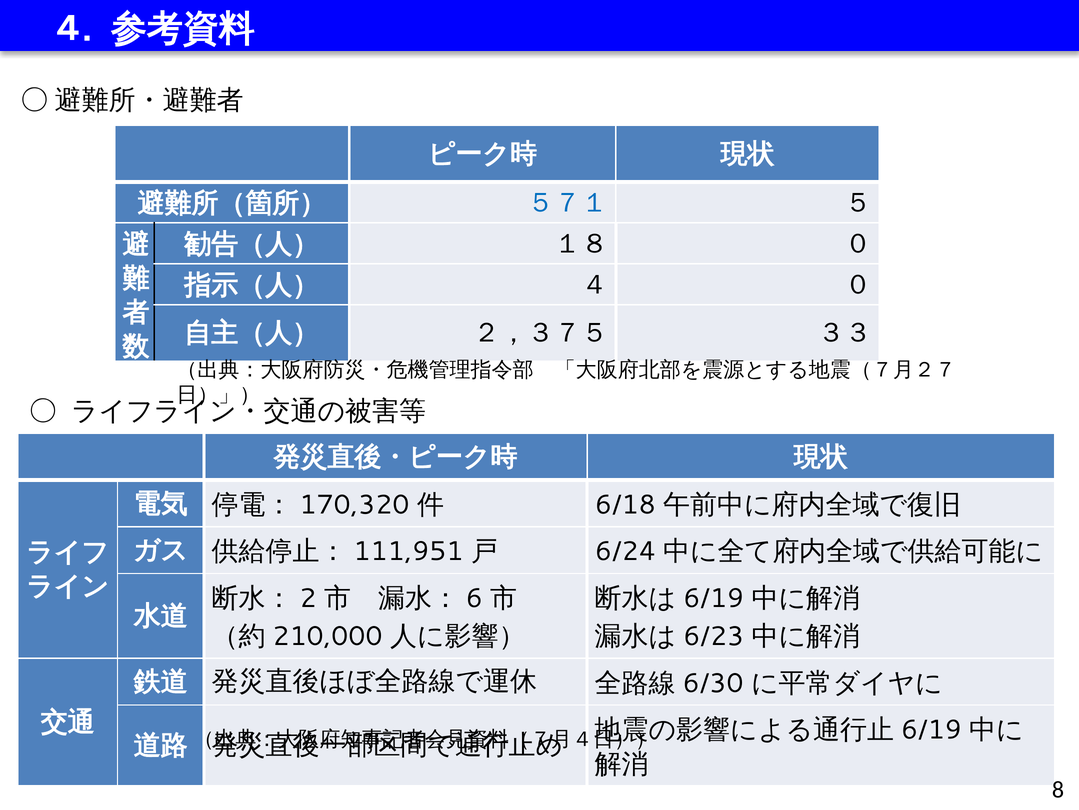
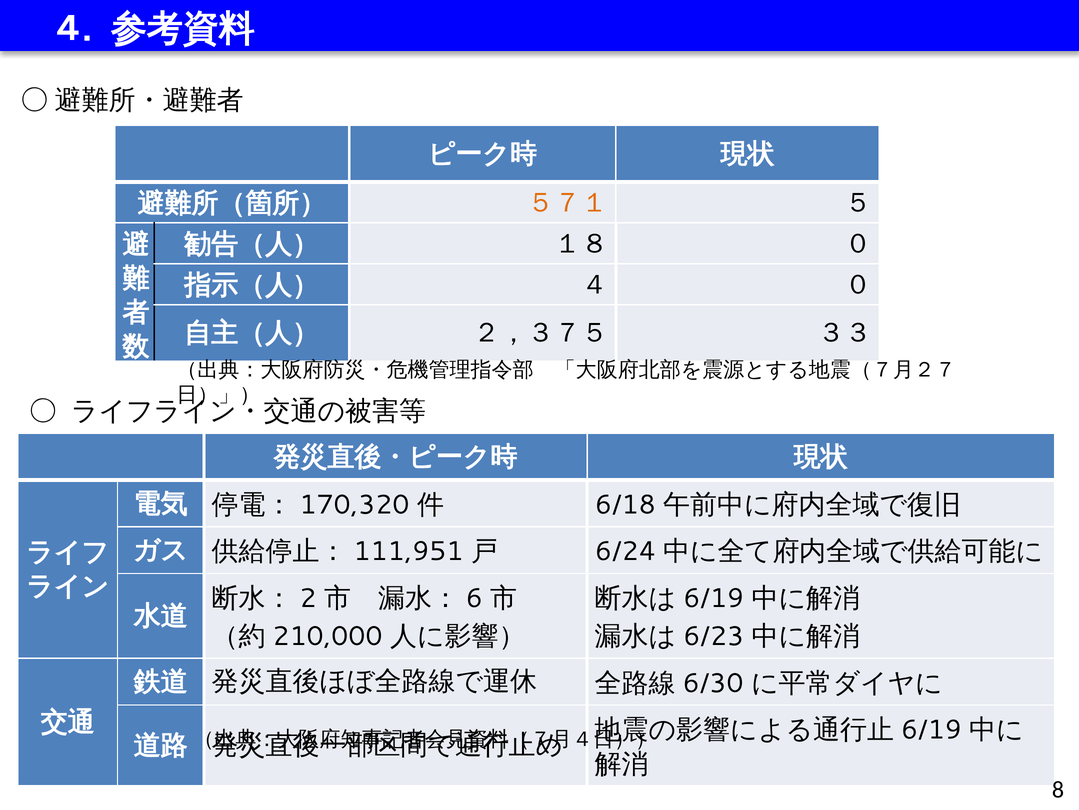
５７１ colour: blue -> orange
